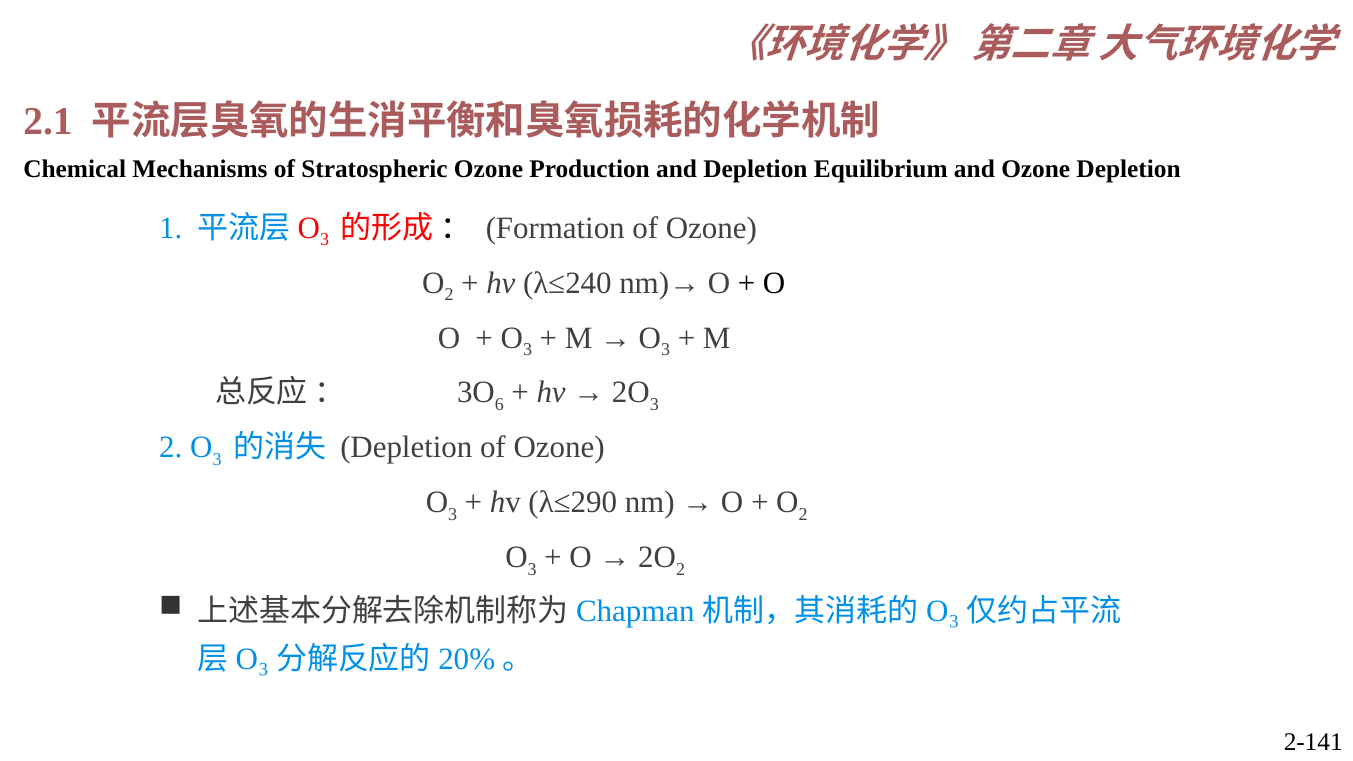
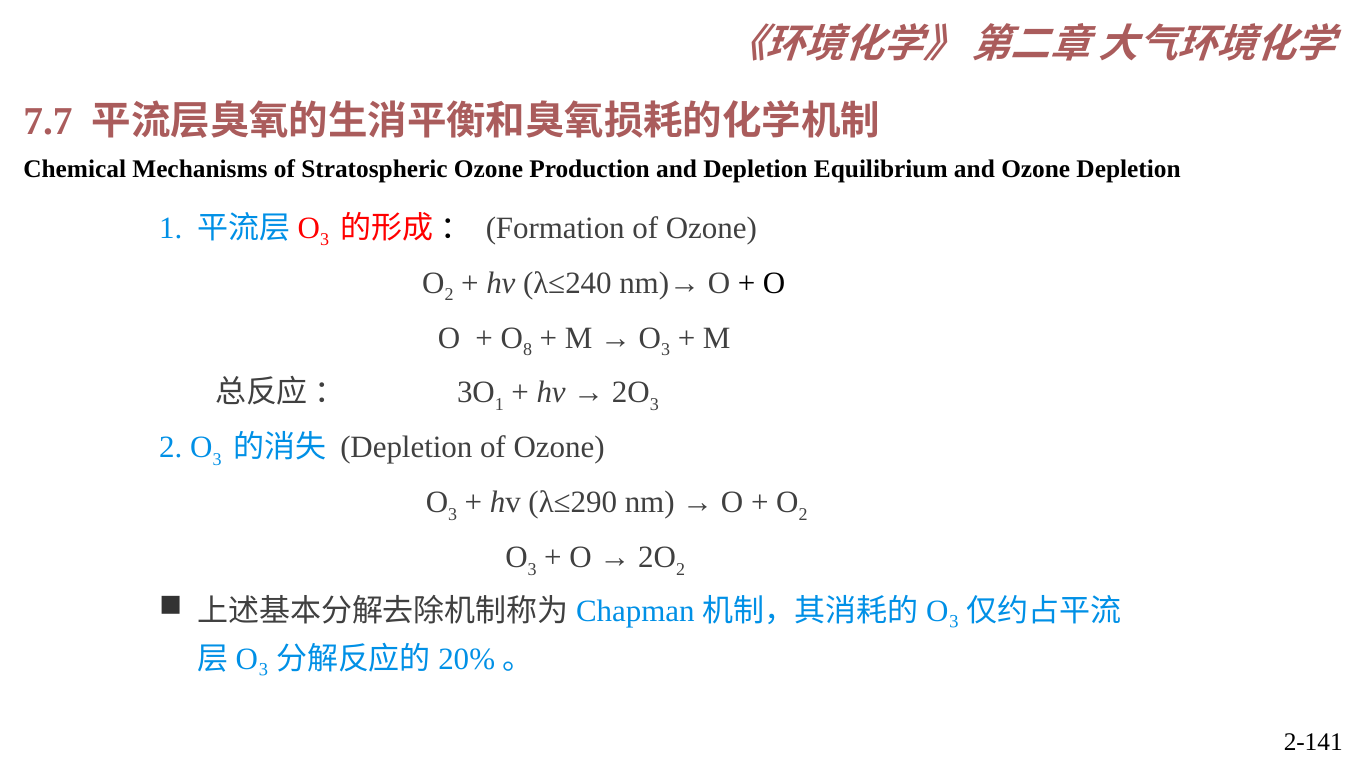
2.1: 2.1 -> 7.7
3 at (528, 350): 3 -> 8
6 at (499, 405): 6 -> 1
